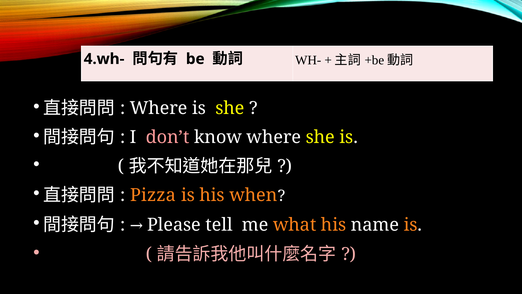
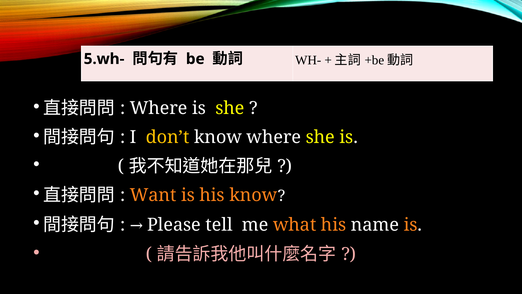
4.wh-: 4.wh- -> 5.wh-
don’t colour: pink -> yellow
Pizza: Pizza -> Want
his when: when -> know
